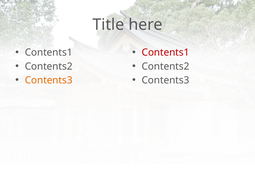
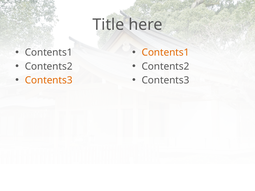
Contents1 at (166, 53) colour: red -> orange
